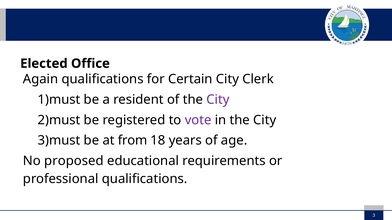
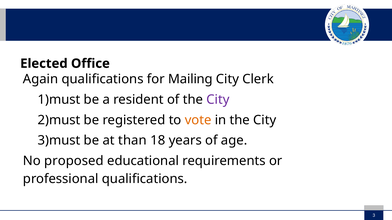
Certain: Certain -> Mailing
vote colour: purple -> orange
from: from -> than
